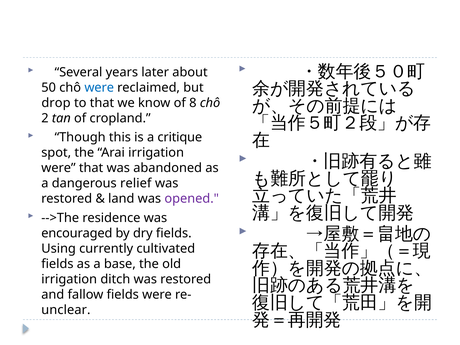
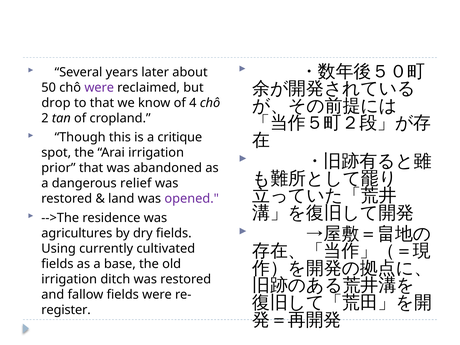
were at (99, 88) colour: blue -> purple
8: 8 -> 4
were at (58, 168): were -> prior
encouraged: encouraged -> agricultures
unclear: unclear -> register
